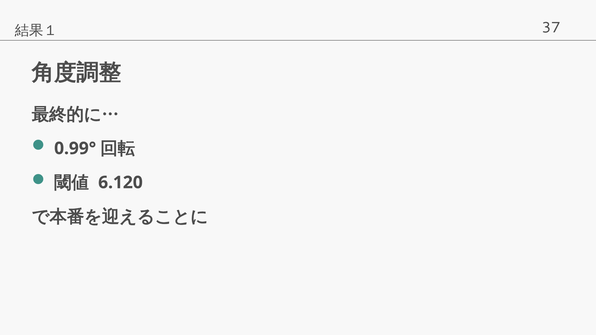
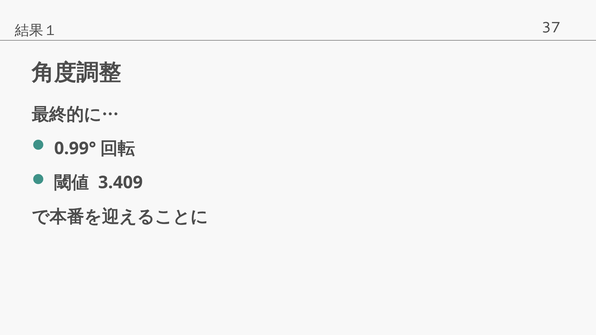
6.120: 6.120 -> 3.409
